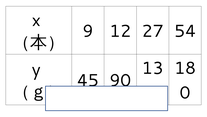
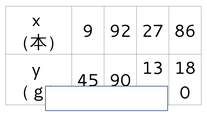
12: 12 -> 92
54: 54 -> 86
